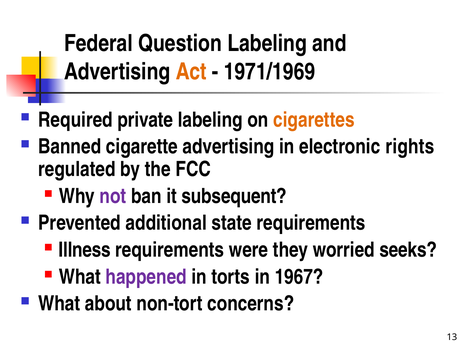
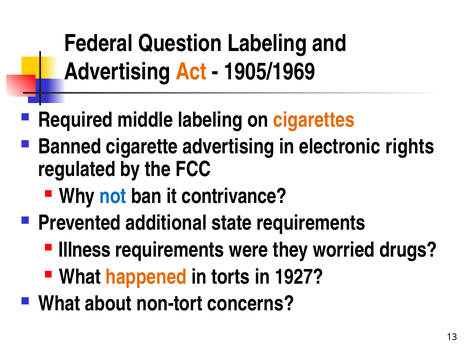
1971/1969: 1971/1969 -> 1905/1969
private: private -> middle
not colour: purple -> blue
subsequent: subsequent -> contrivance
seeks: seeks -> drugs
happened colour: purple -> orange
1967: 1967 -> 1927
